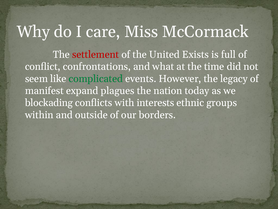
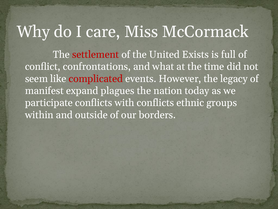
complicated colour: green -> red
blockading: blockading -> participate
with interests: interests -> conflicts
